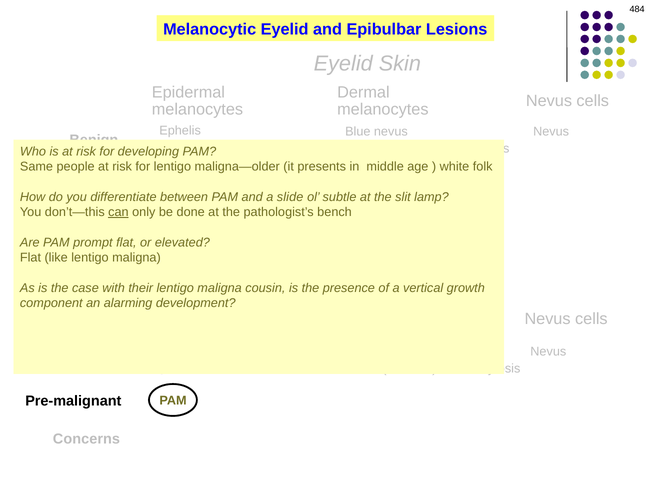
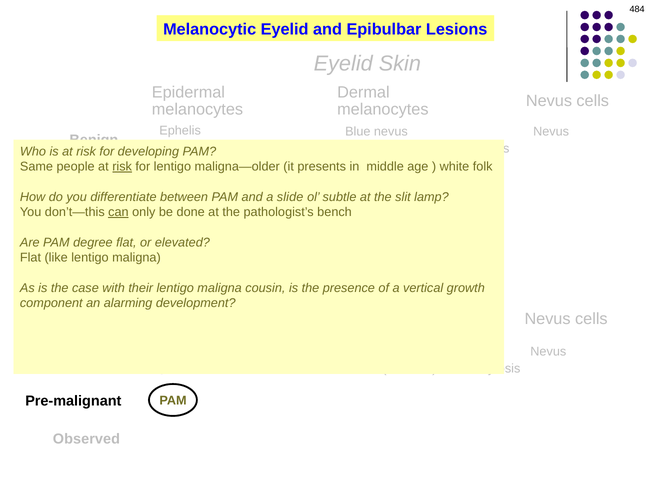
risk at (122, 167) underline: none -> present
prompt: prompt -> degree
Concerns: Concerns -> Observed
